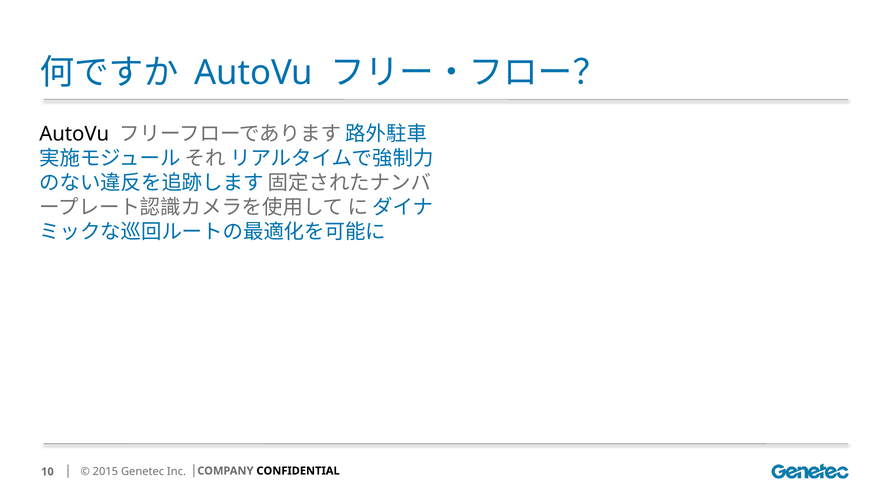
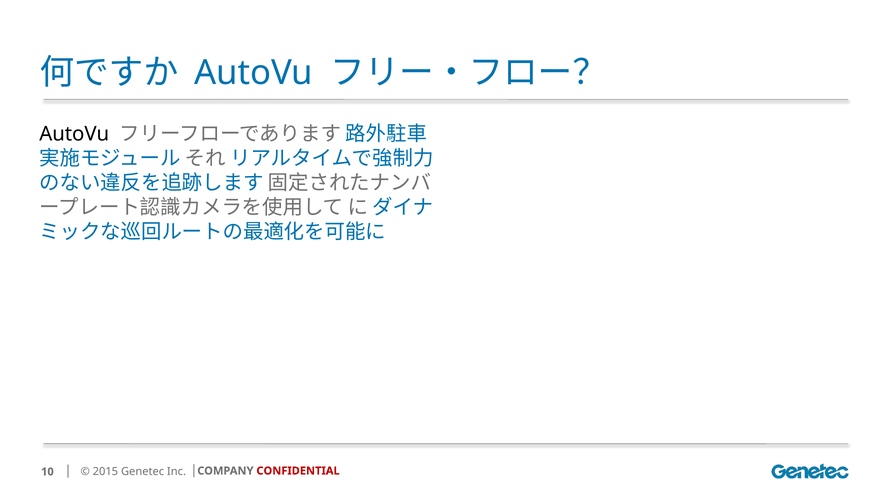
CONFIDENTIAL colour: black -> red
